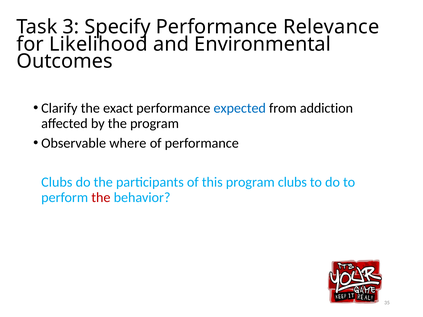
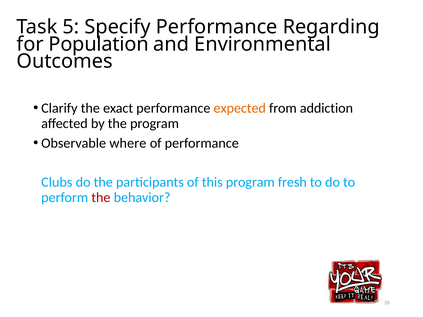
3: 3 -> 5
Relevance: Relevance -> Regarding
Likelihood: Likelihood -> Population
expected colour: blue -> orange
program clubs: clubs -> fresh
